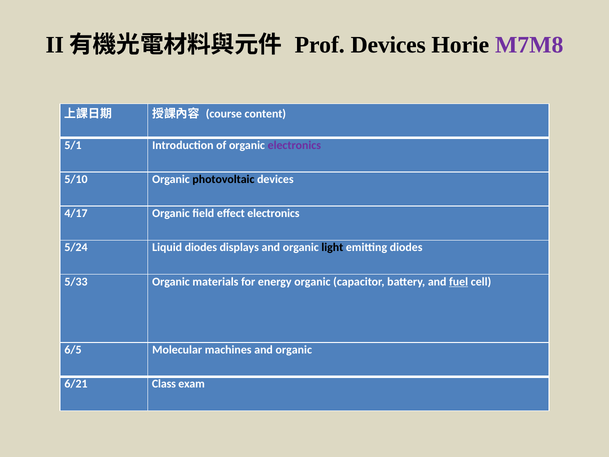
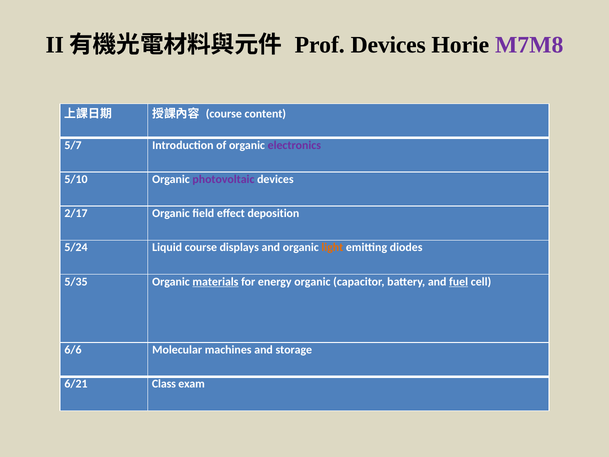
5/1: 5/1 -> 5/7
photovoltaic colour: black -> purple
4/17: 4/17 -> 2/17
effect electronics: electronics -> deposition
Liquid diodes: diodes -> course
light colour: black -> orange
5/33: 5/33 -> 5/35
materials underline: none -> present
6/5: 6/5 -> 6/6
machines and organic: organic -> storage
